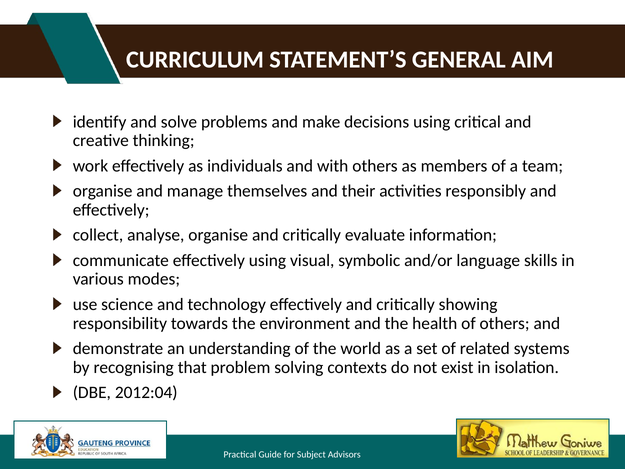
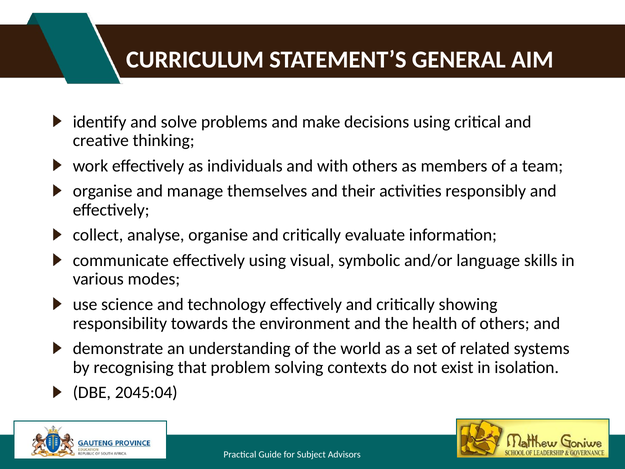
2012:04: 2012:04 -> 2045:04
